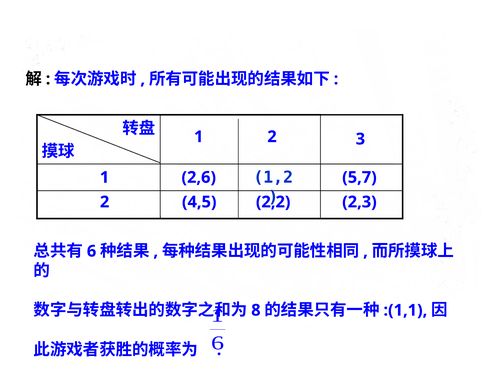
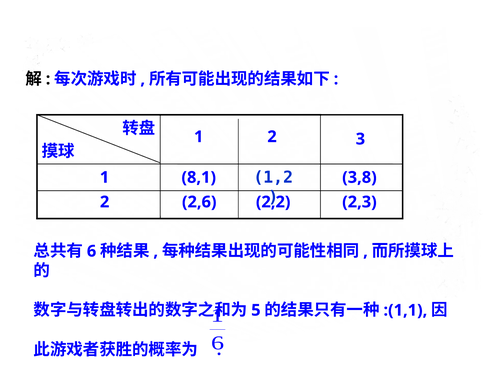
2,6: 2,6 -> 8,1
5,7: 5,7 -> 3,8
4,5: 4,5 -> 2,6
8: 8 -> 5
